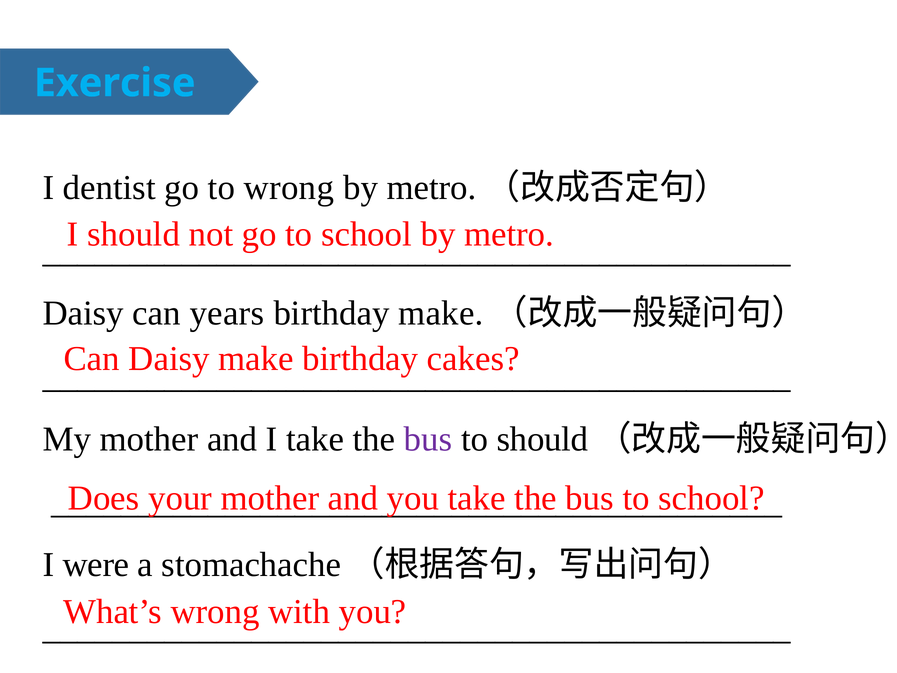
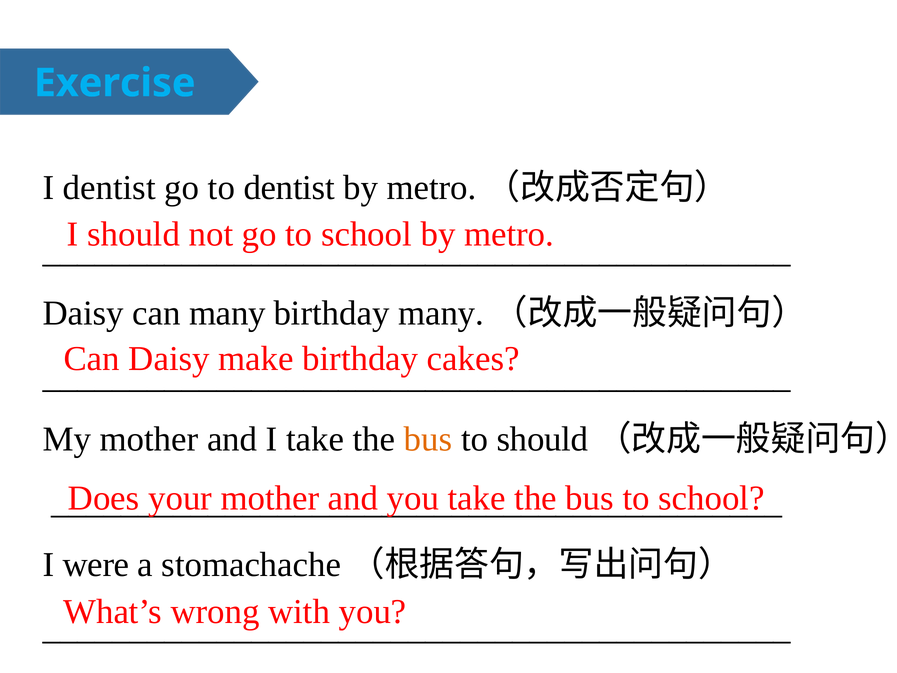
to wrong: wrong -> dentist
can years: years -> many
birthday make: make -> many
bus at (428, 439) colour: purple -> orange
